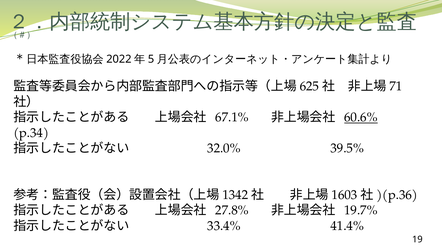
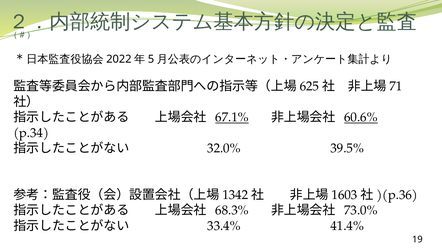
67.1% underline: none -> present
27.8%: 27.8% -> 68.3%
19.7%: 19.7% -> 73.0%
